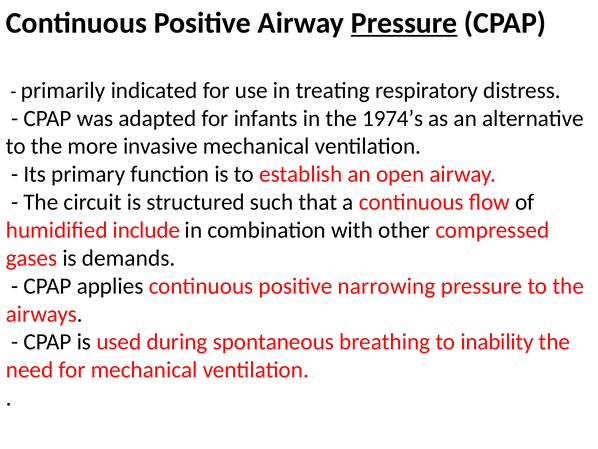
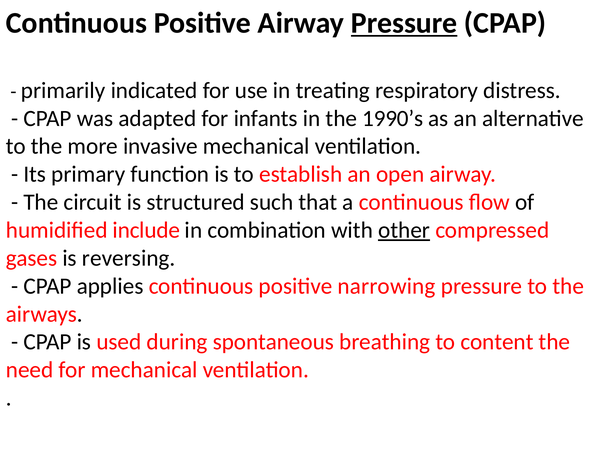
1974’s: 1974’s -> 1990’s
other underline: none -> present
demands: demands -> reversing
inability: inability -> content
